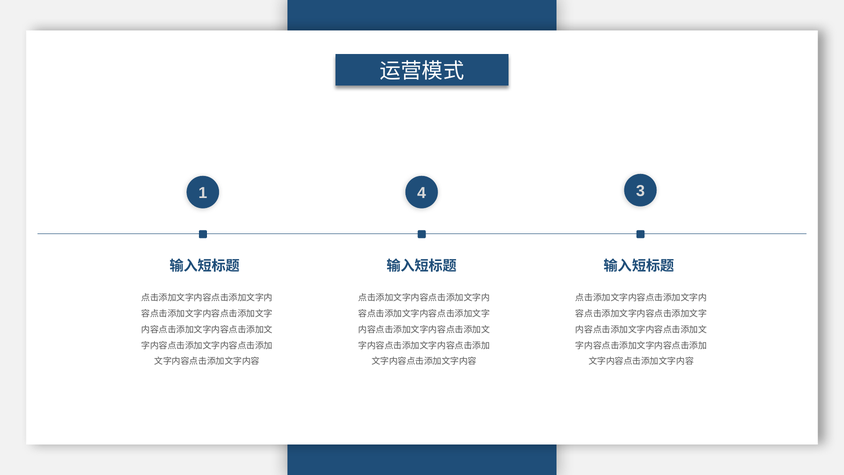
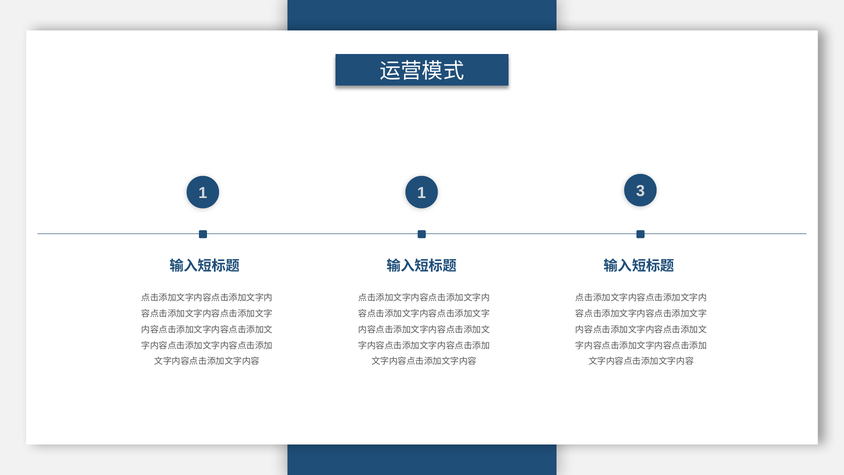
1 4: 4 -> 1
